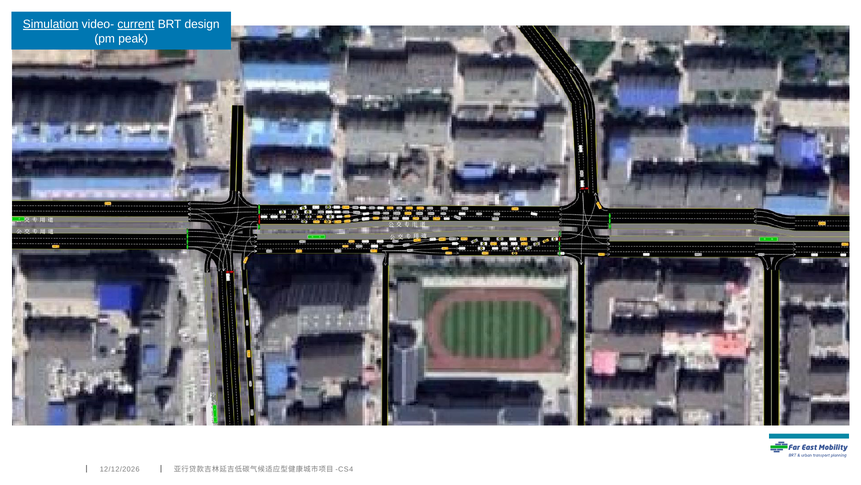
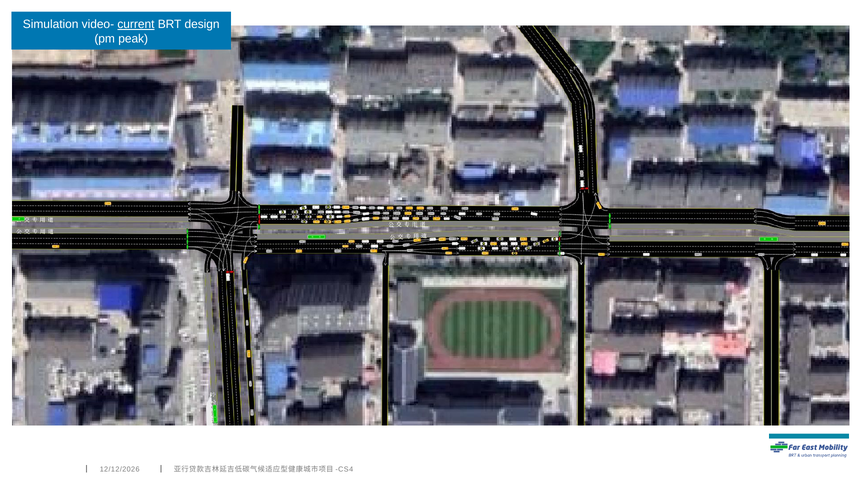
Simulation underline: present -> none
